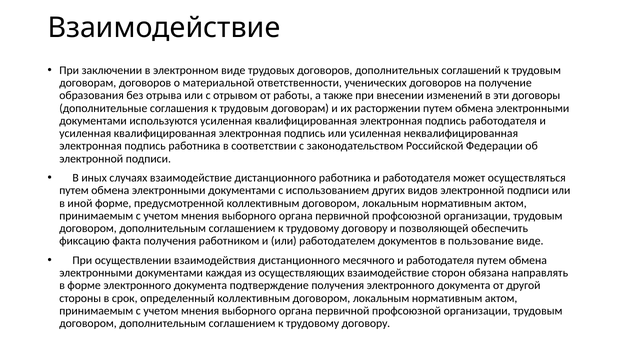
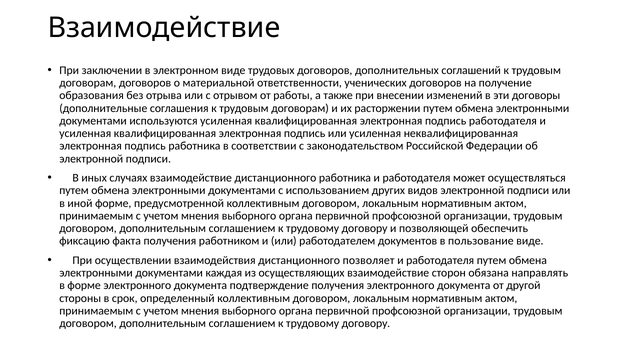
месячного: месячного -> позволяет
